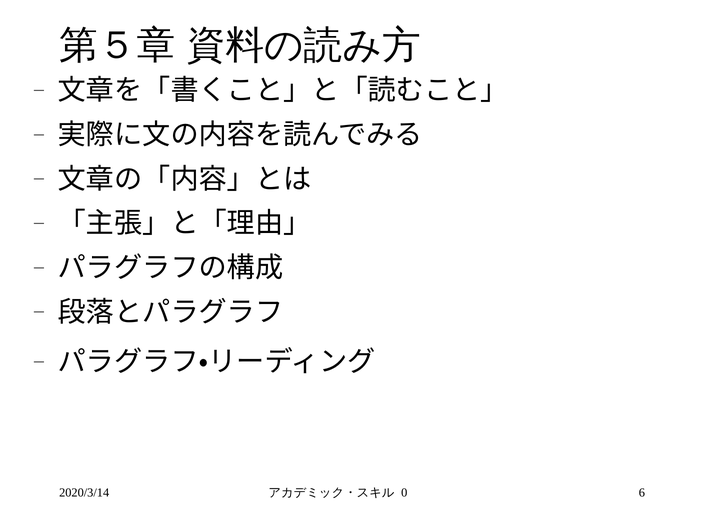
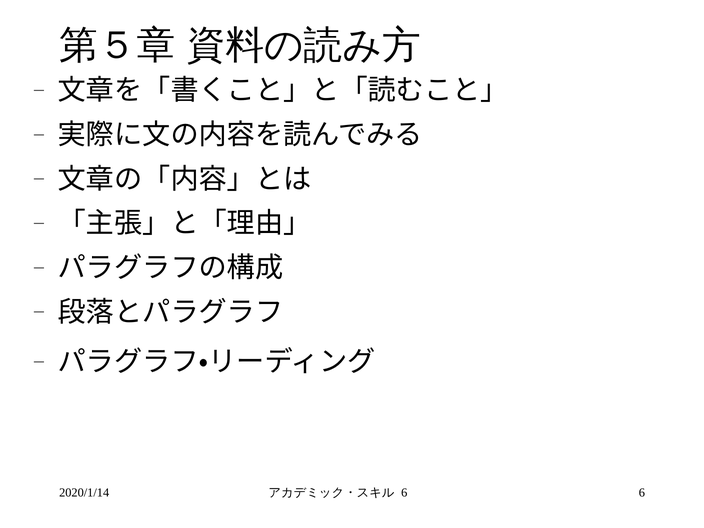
2020/3/14: 2020/3/14 -> 2020/1/14
0 at (404, 492): 0 -> 6
